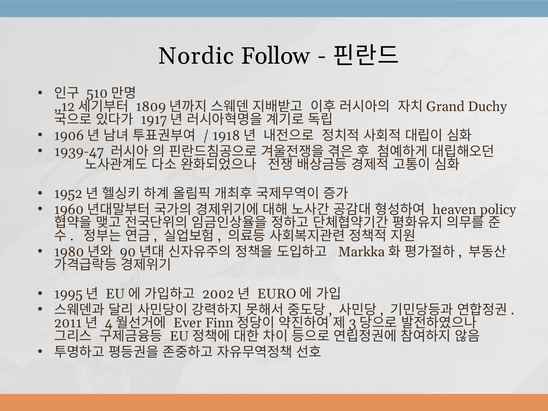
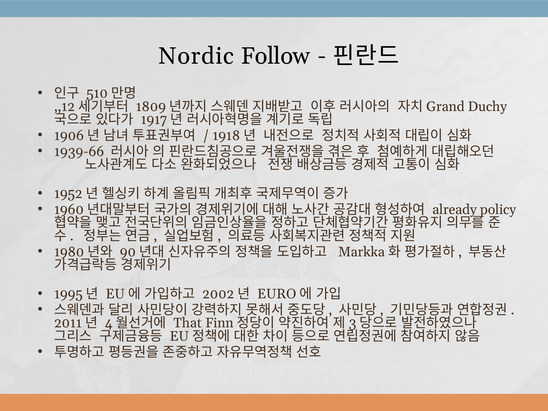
1939-47: 1939-47 -> 1939-66
heaven: heaven -> already
Ever: Ever -> That
